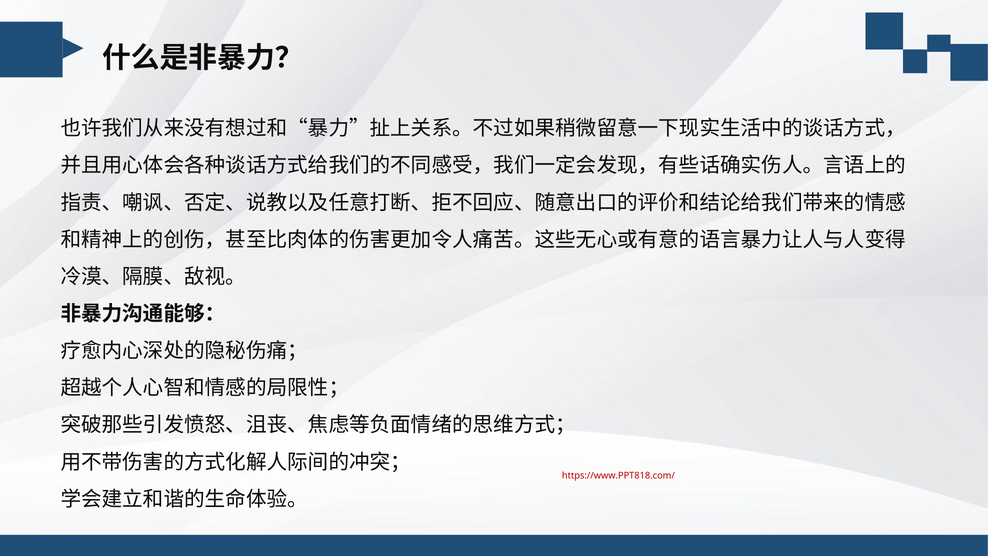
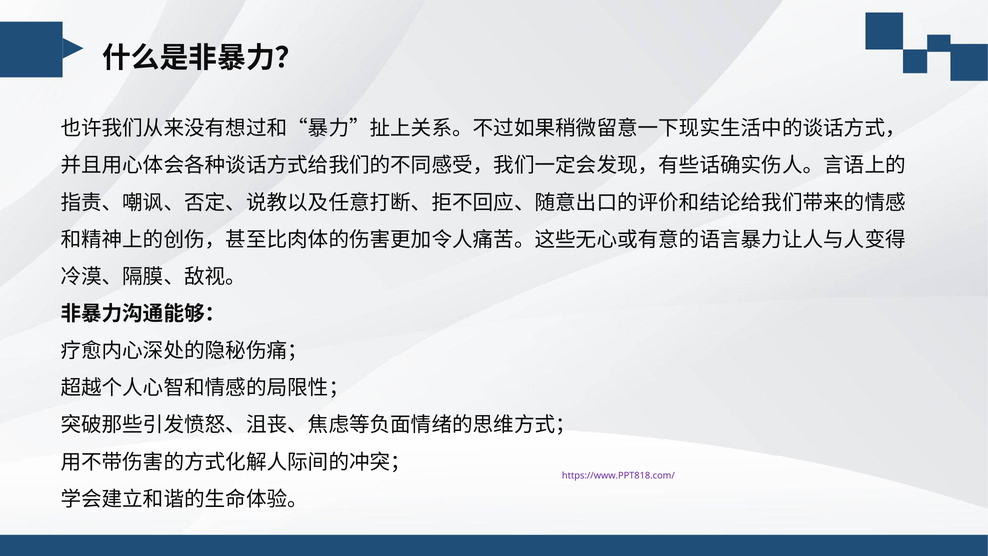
https://www.PPT818.com/ colour: red -> purple
